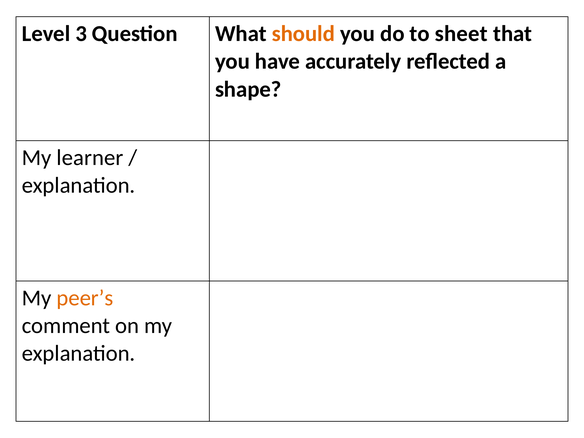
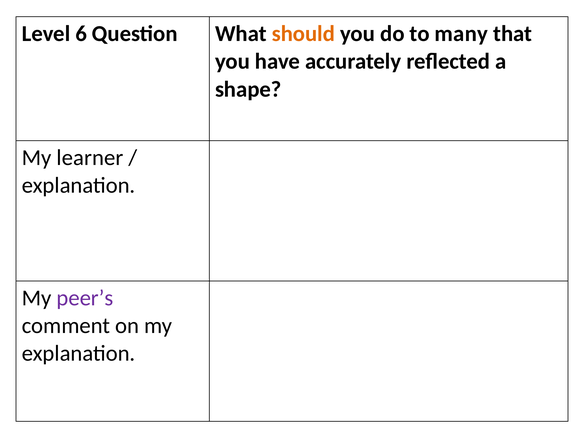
3: 3 -> 6
sheet: sheet -> many
peer’s colour: orange -> purple
